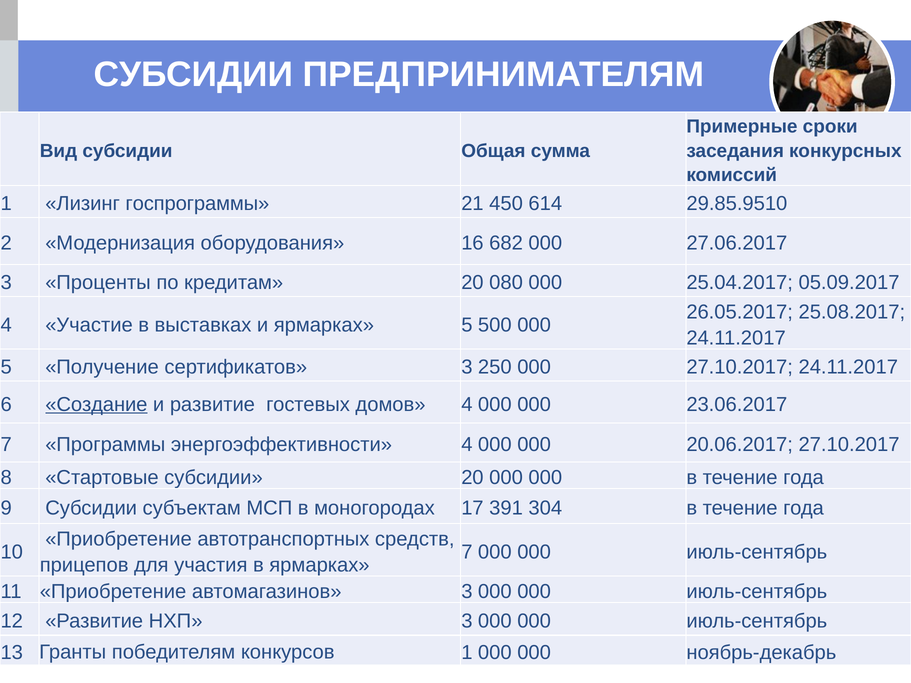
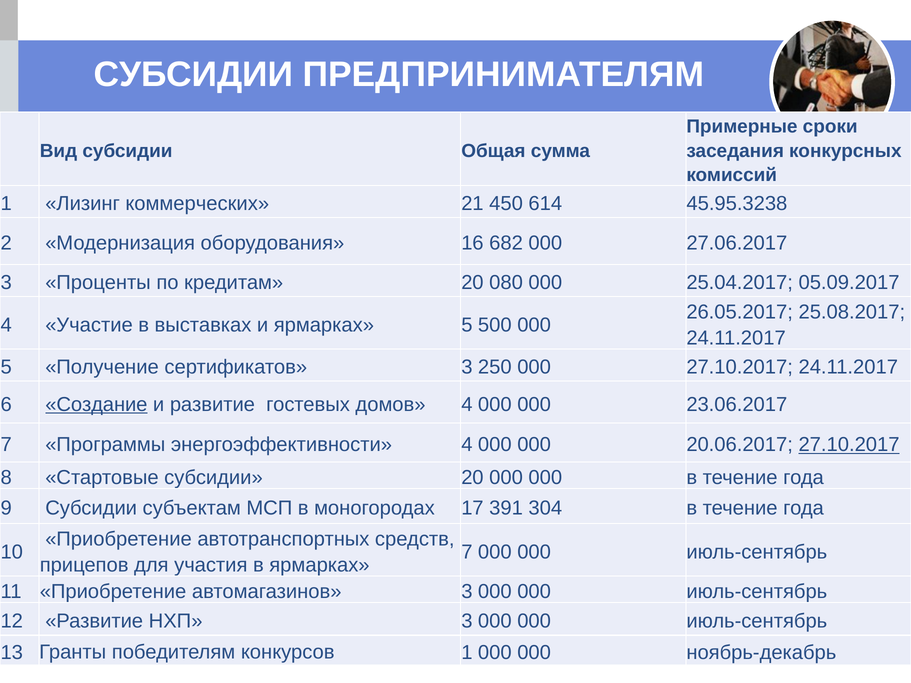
госпрограммы: госпрограммы -> коммерческих
29.85.9510: 29.85.9510 -> 45.95.3238
27.10.2017 at (849, 445) underline: none -> present
